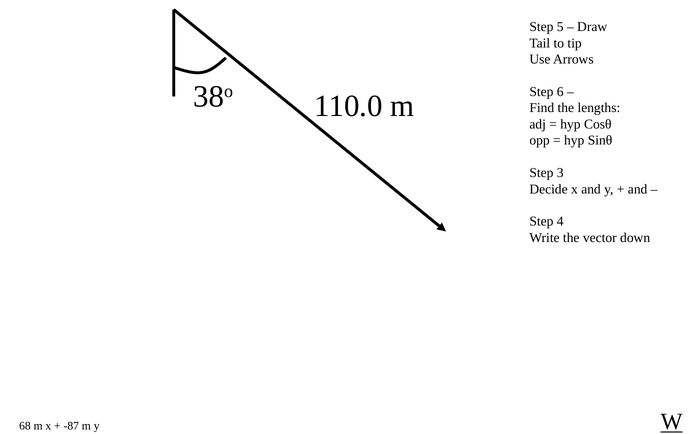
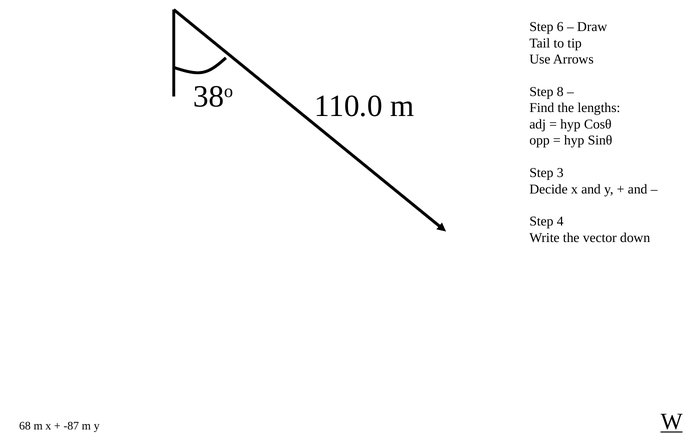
5: 5 -> 6
6: 6 -> 8
